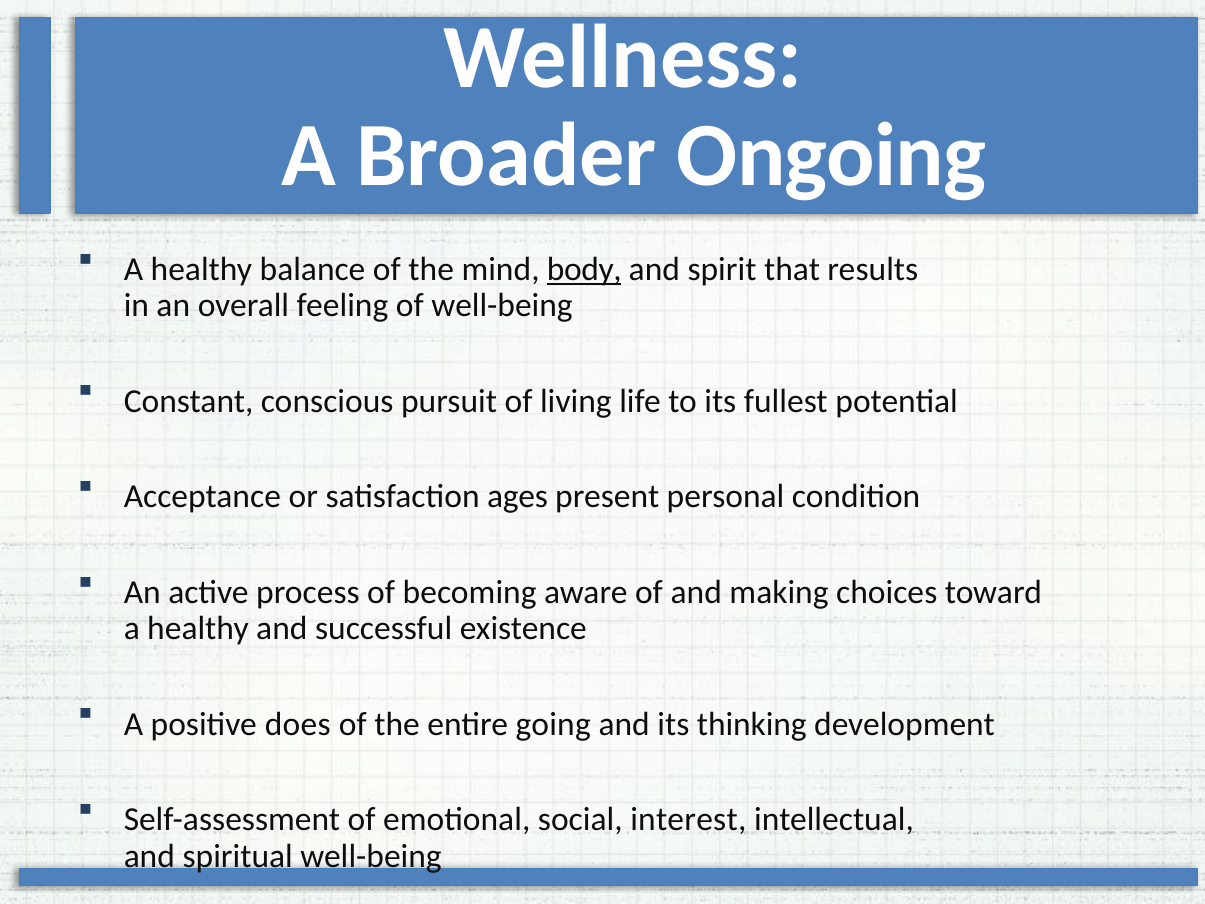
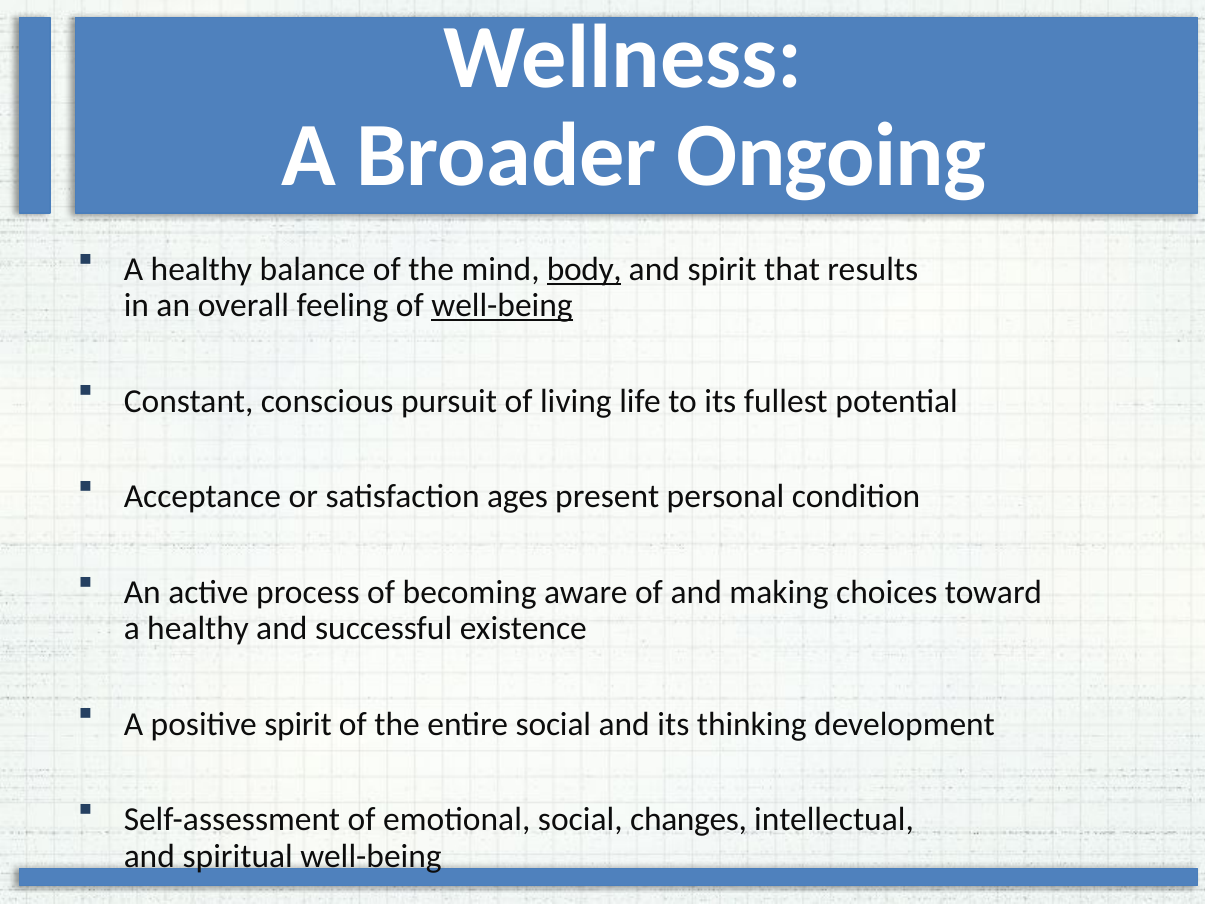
well-being at (502, 305) underline: none -> present
positive does: does -> spirit
entire going: going -> social
interest: interest -> changes
